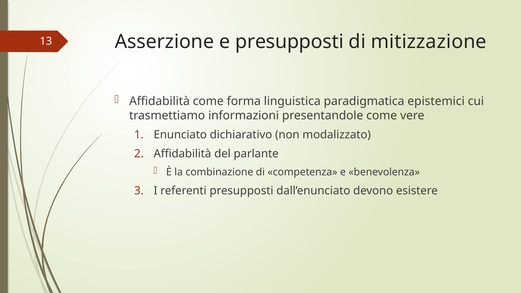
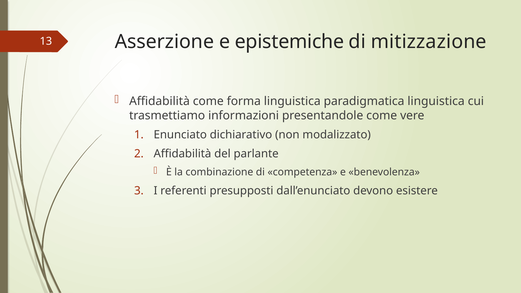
e presupposti: presupposti -> epistemiche
paradigmatica epistemici: epistemici -> linguistica
